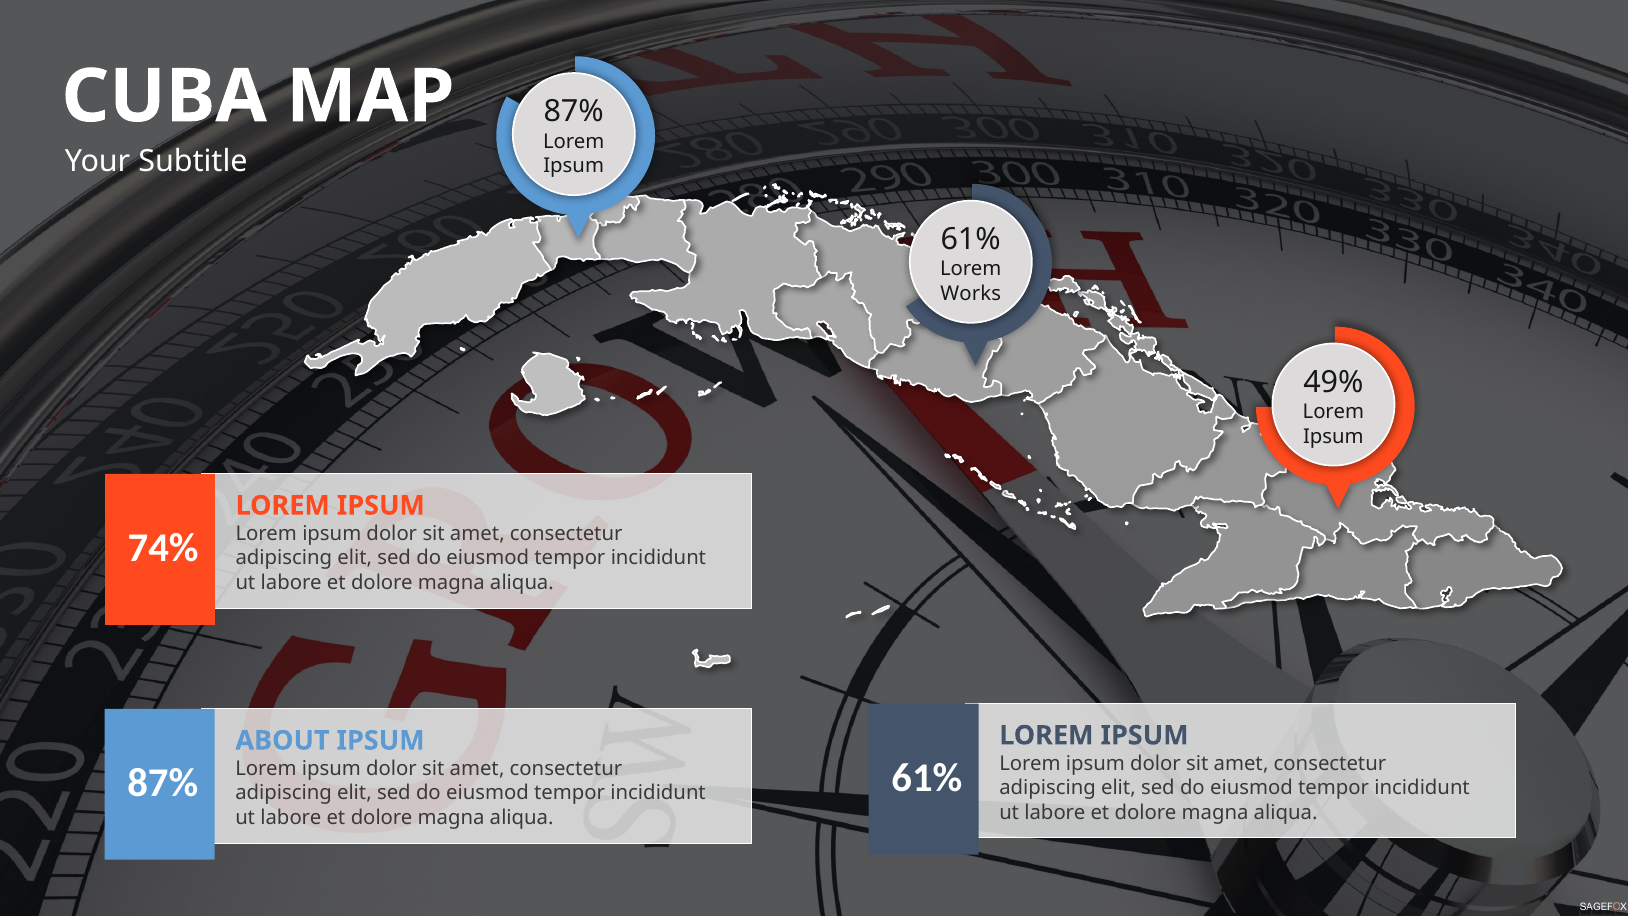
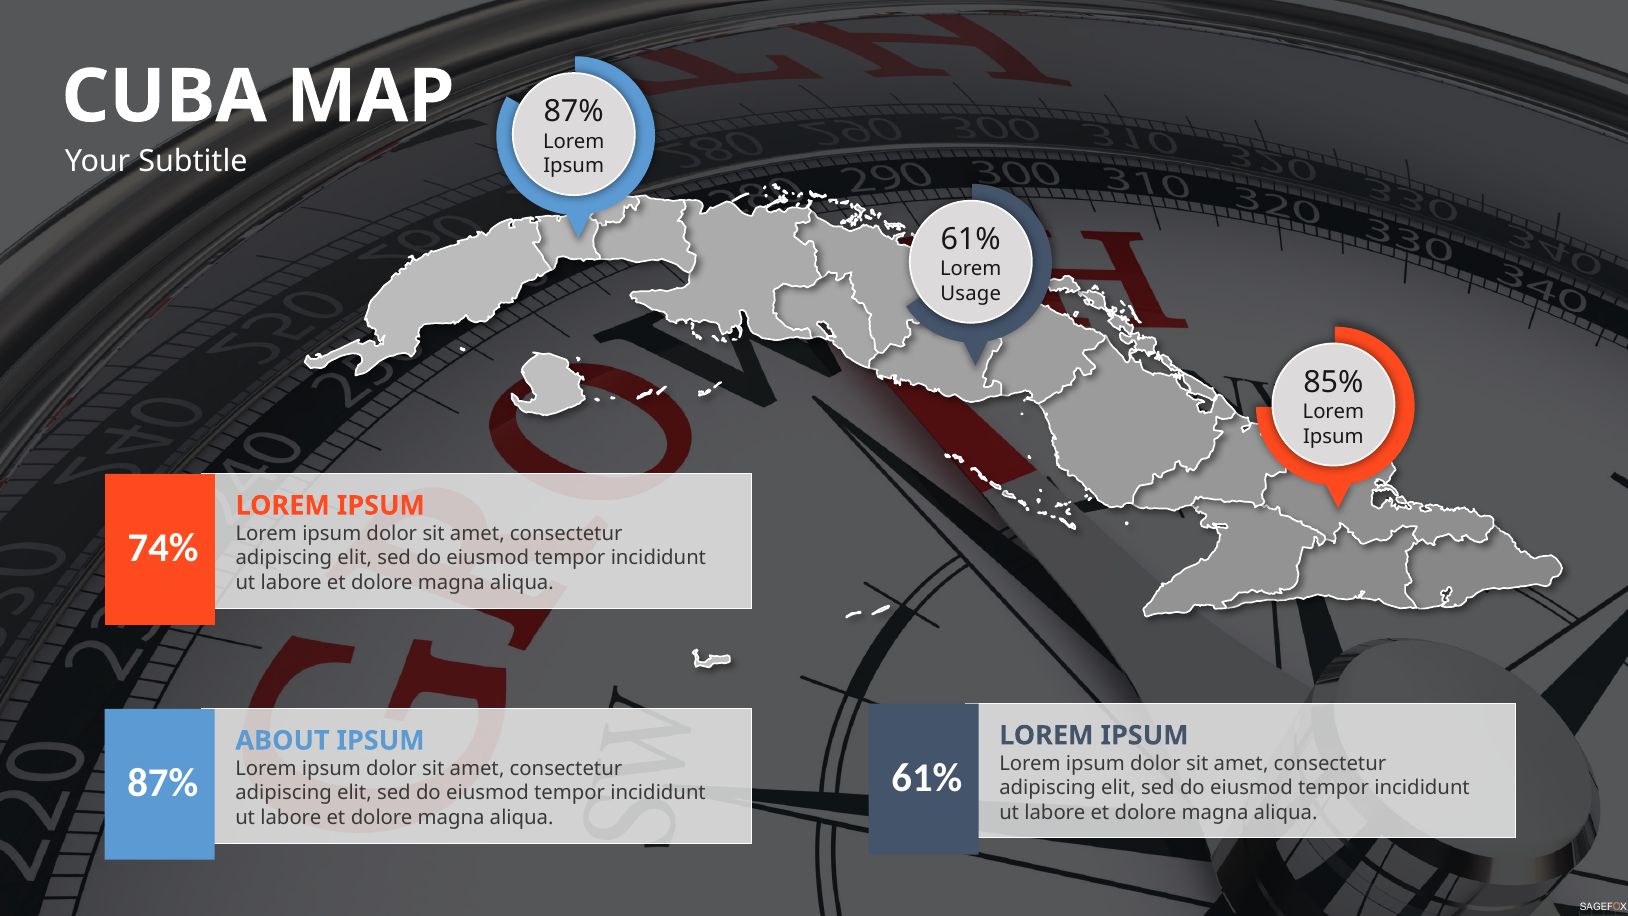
Works: Works -> Usage
49%: 49% -> 85%
